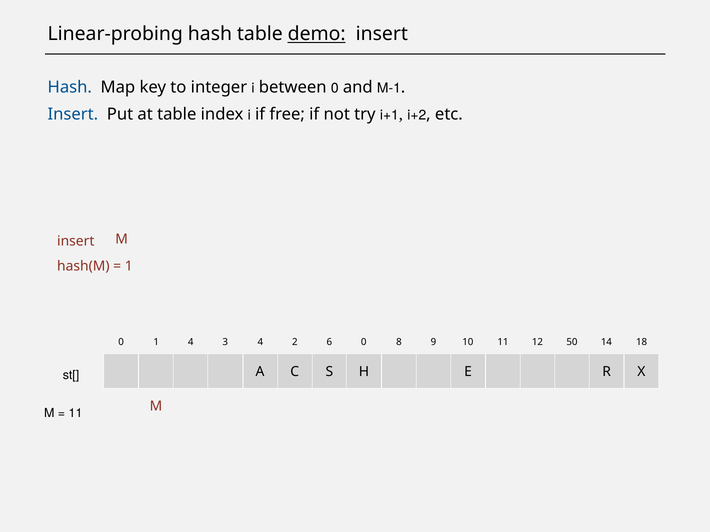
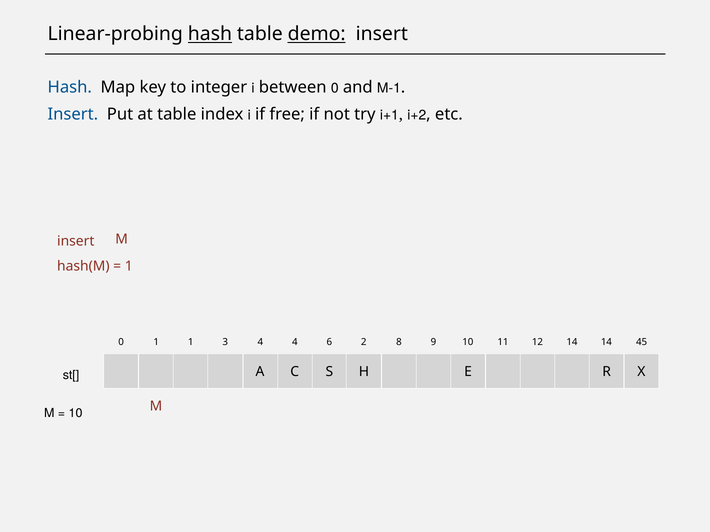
hash at (210, 34) underline: none -> present
1 4: 4 -> 1
4 2: 2 -> 4
6 0: 0 -> 2
12 50: 50 -> 14
18: 18 -> 45
11 at (76, 414): 11 -> 10
